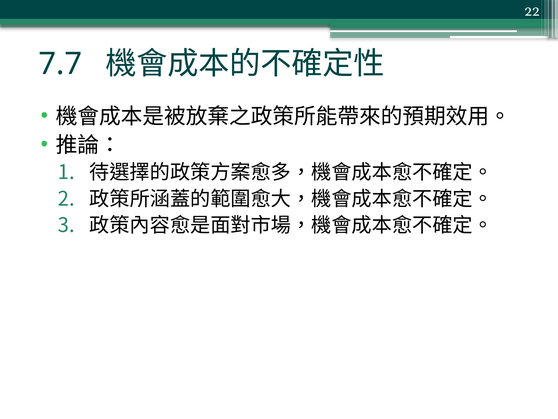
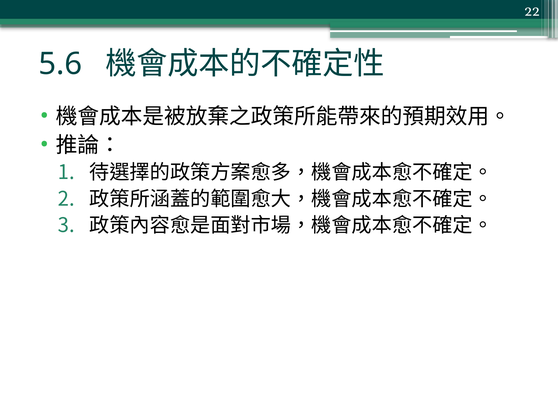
7.7: 7.7 -> 5.6
